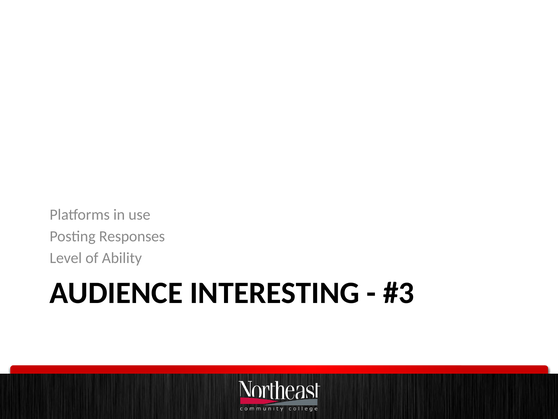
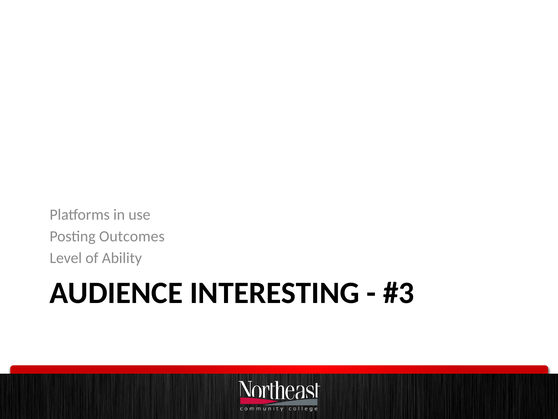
Responses: Responses -> Outcomes
